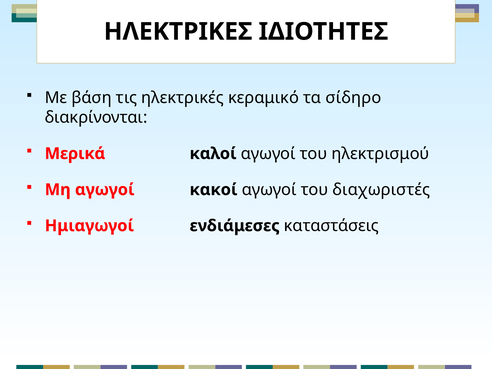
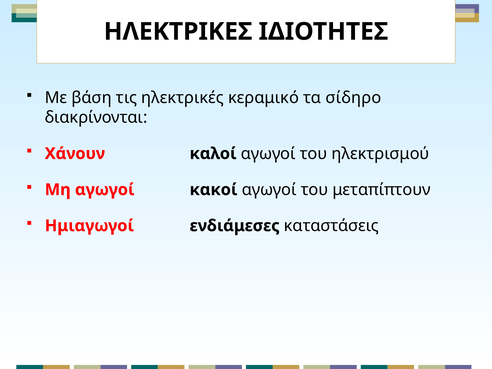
Μερικά: Μερικά -> Χάνουν
διαχωριστές: διαχωριστές -> μεταπίπτουν
